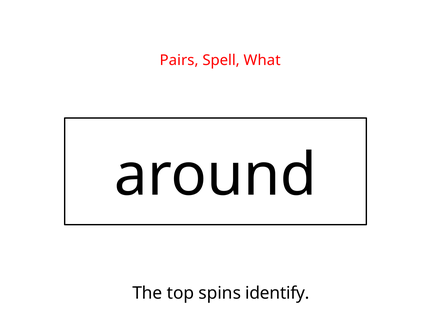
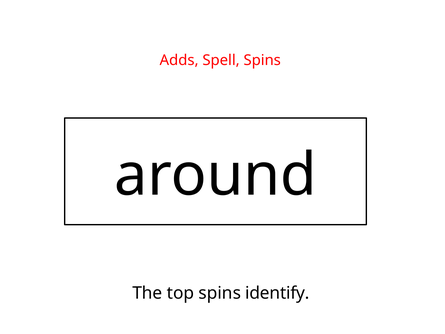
Pairs: Pairs -> Adds
Spell What: What -> Spins
